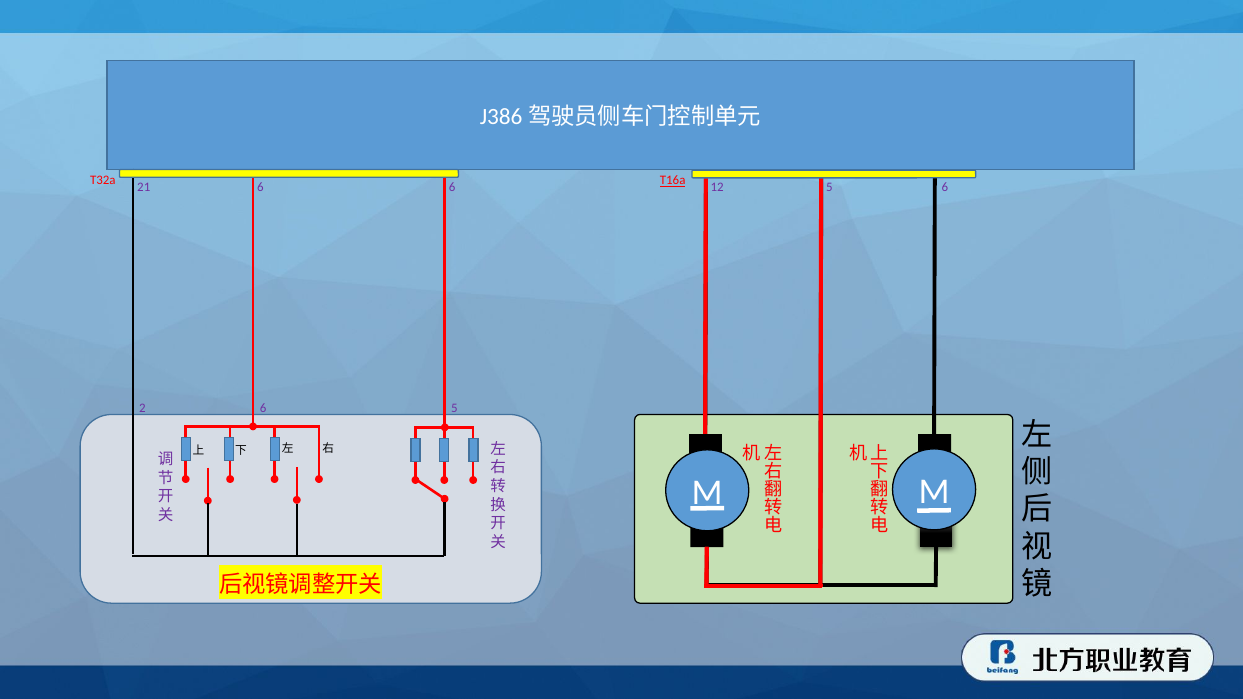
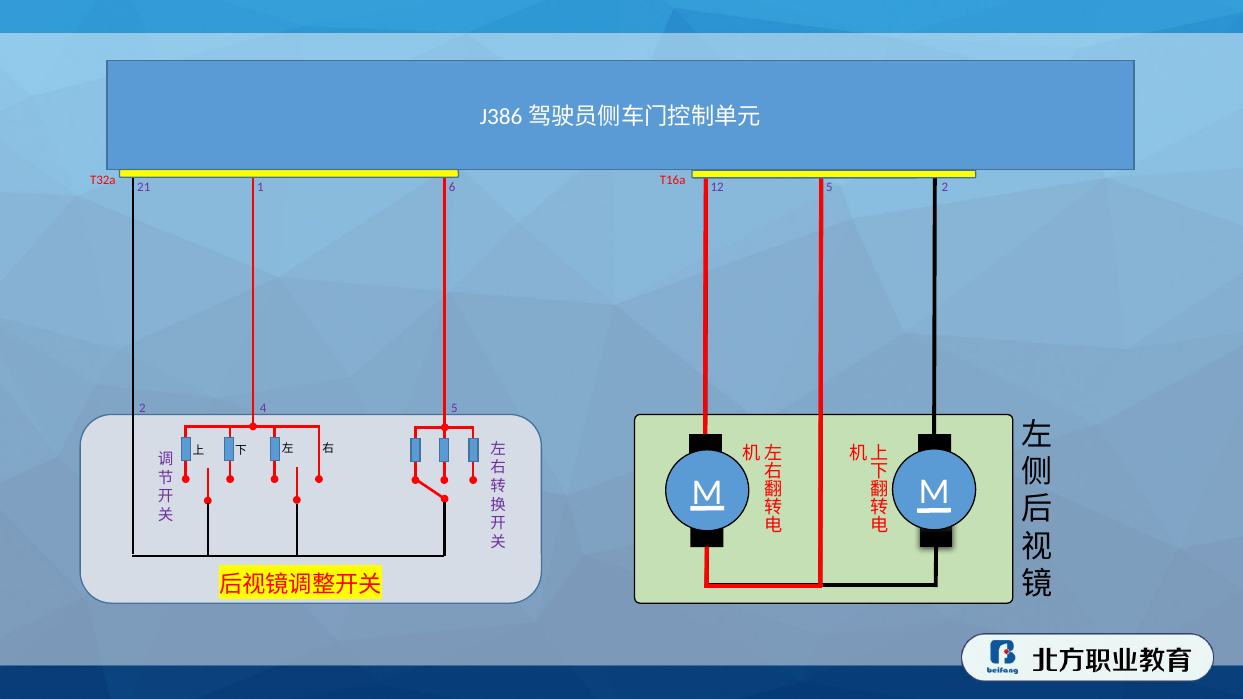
T16a underline: present -> none
21 6: 6 -> 1
5 6: 6 -> 2
2 6: 6 -> 4
